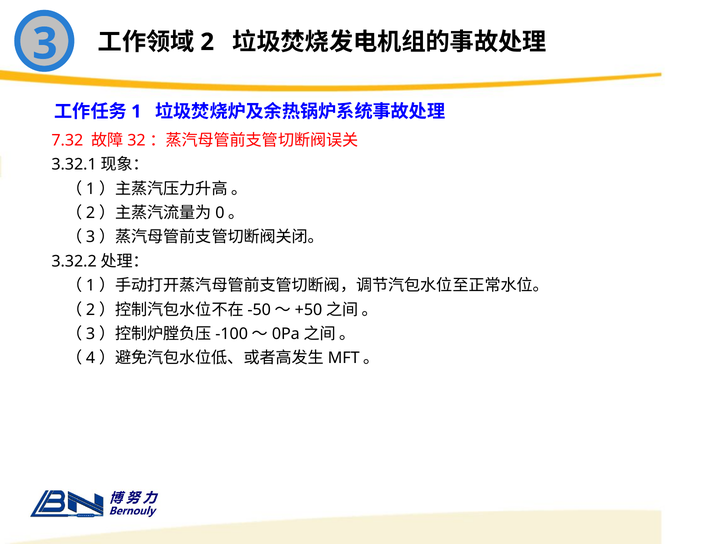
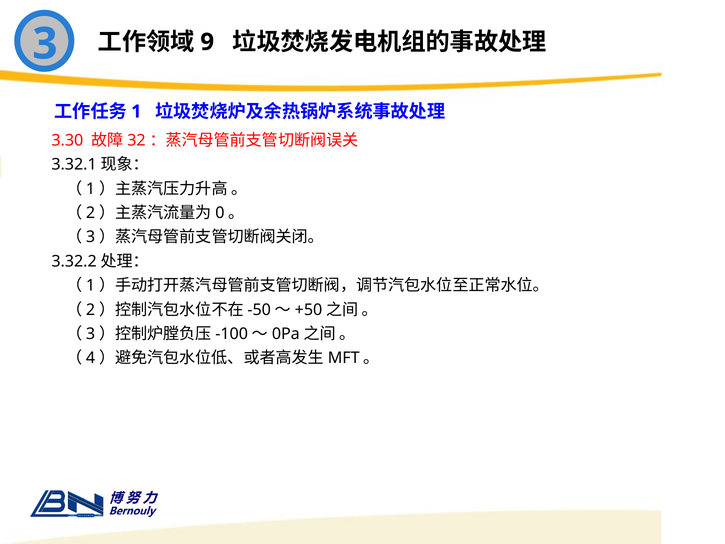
2: 2 -> 9
7.32: 7.32 -> 3.30
